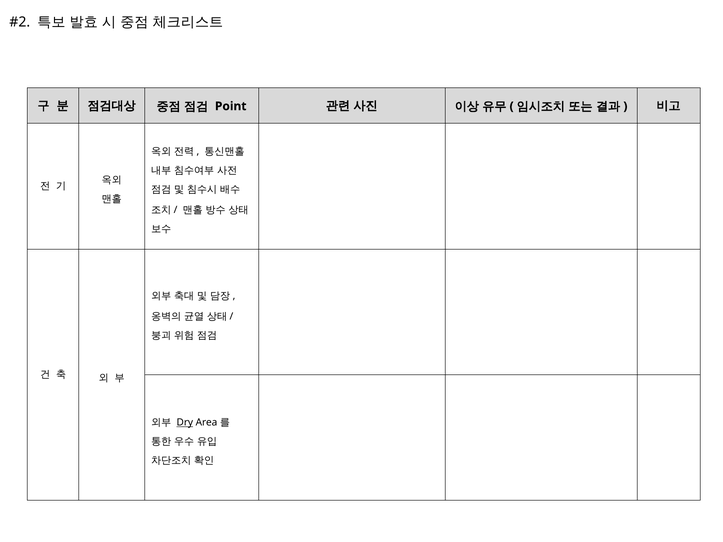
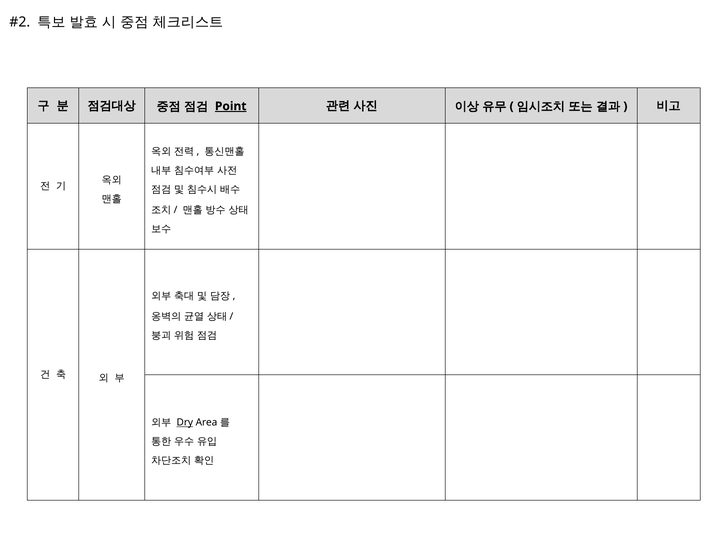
Point underline: none -> present
